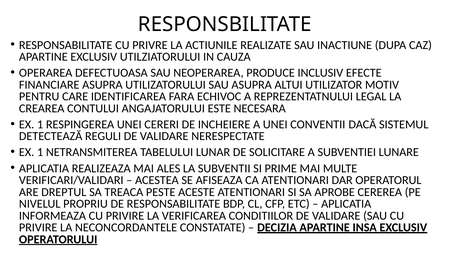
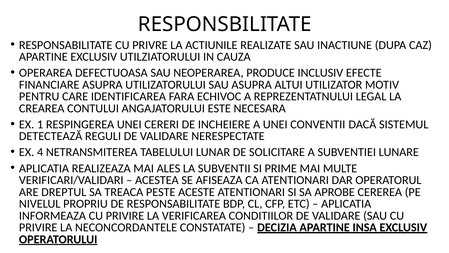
1 at (40, 152): 1 -> 4
